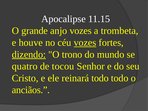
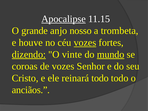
Apocalipse underline: none -> present
anjo vozes: vozes -> nosso
trono: trono -> vinte
mundo underline: none -> present
quatro: quatro -> coroas
de tocou: tocou -> vozes
